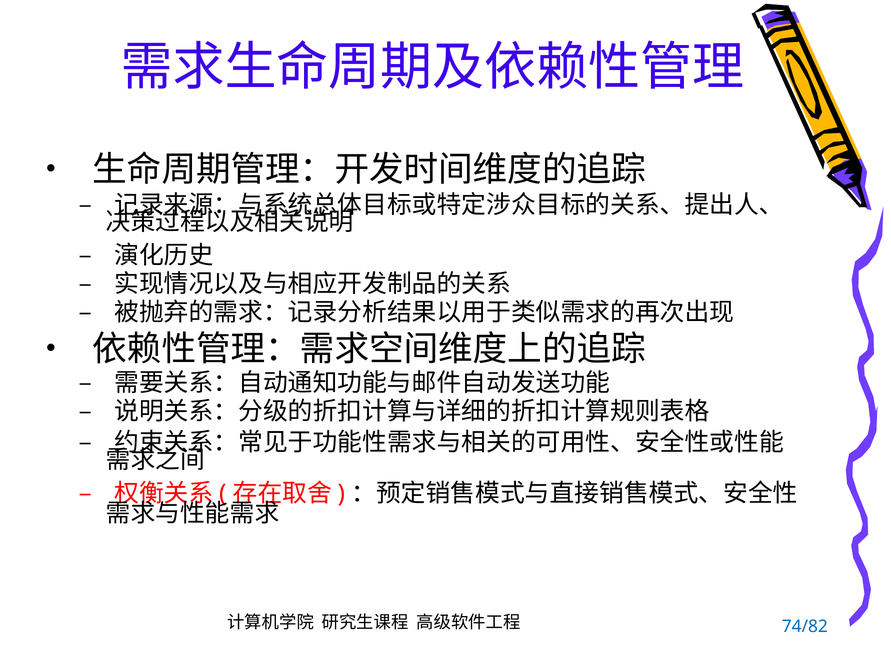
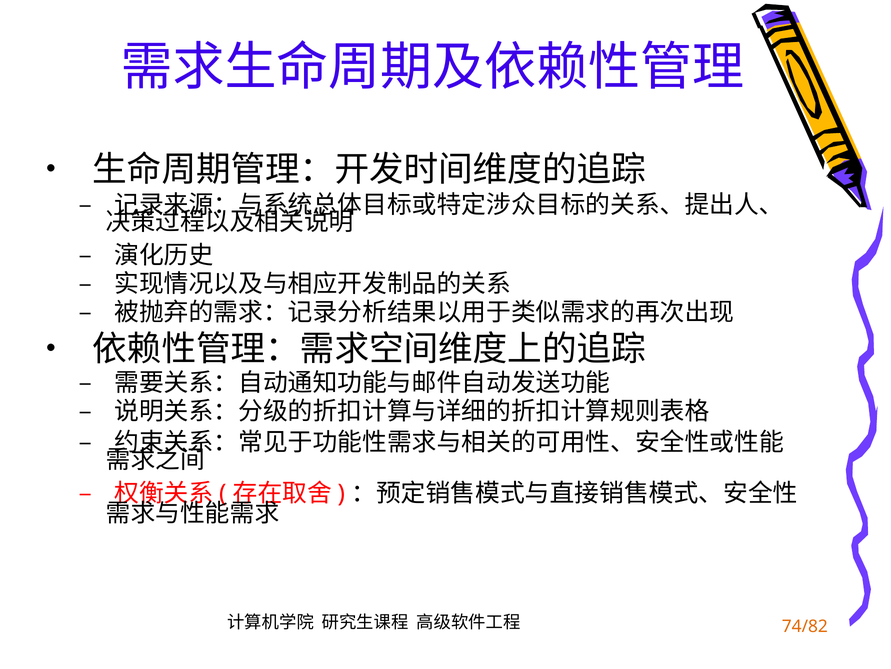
74/82 colour: blue -> orange
